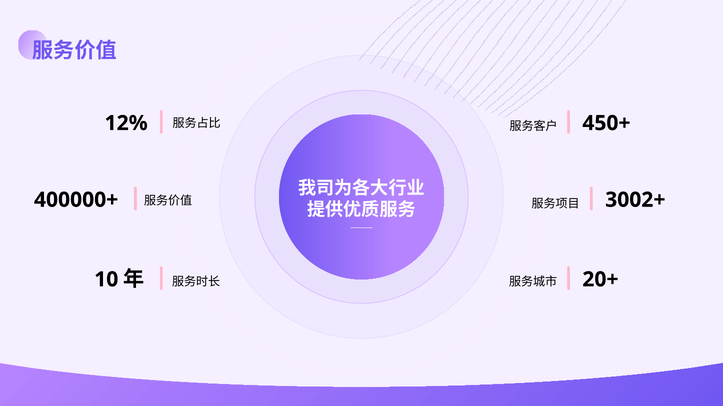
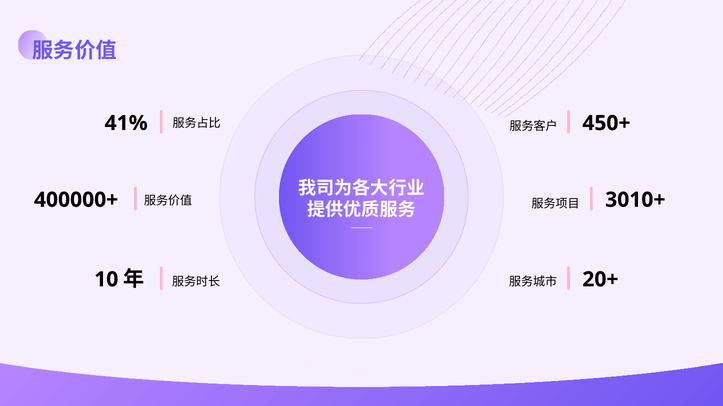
12%: 12% -> 41%
3002+: 3002+ -> 3010+
